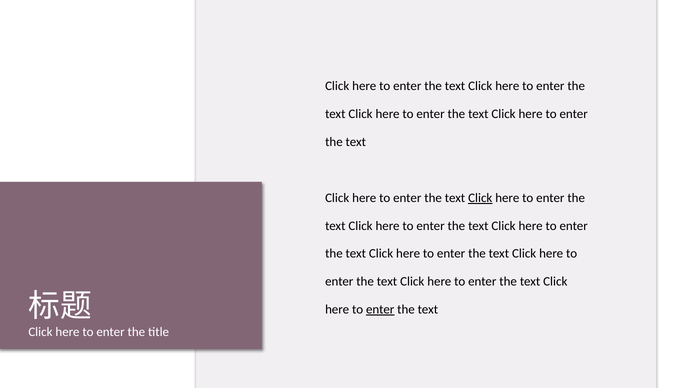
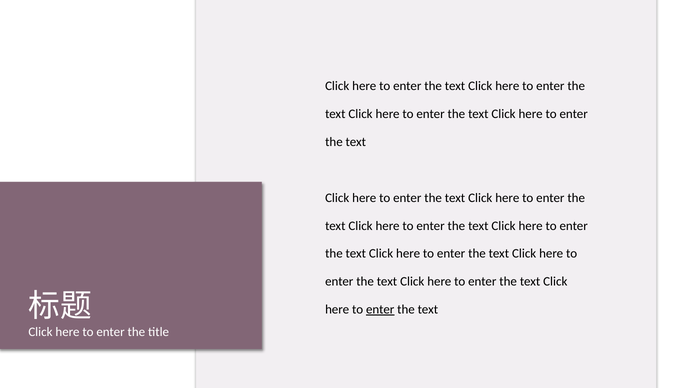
Click at (480, 198) underline: present -> none
